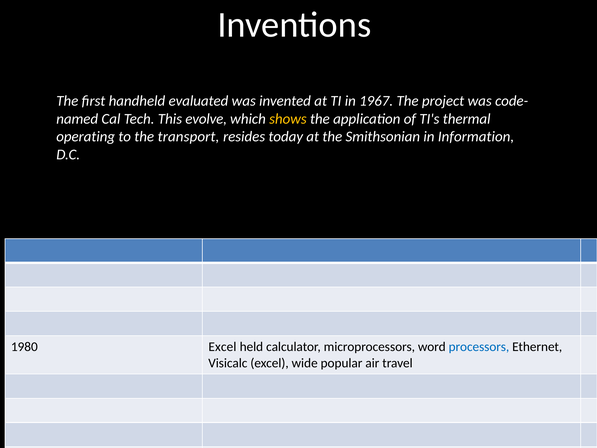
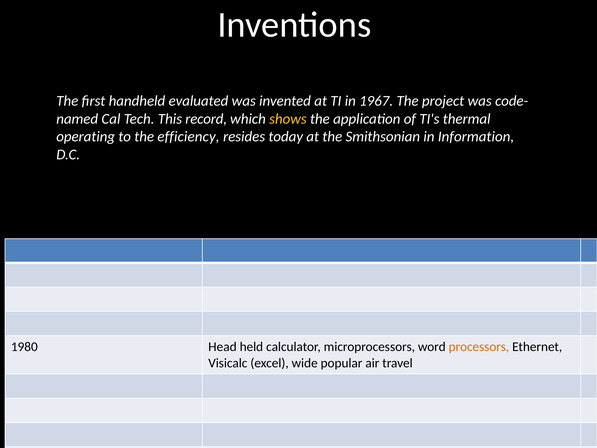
evolve: evolve -> record
transport: transport -> efficiency
1980 Excel: Excel -> Head
processors colour: blue -> orange
